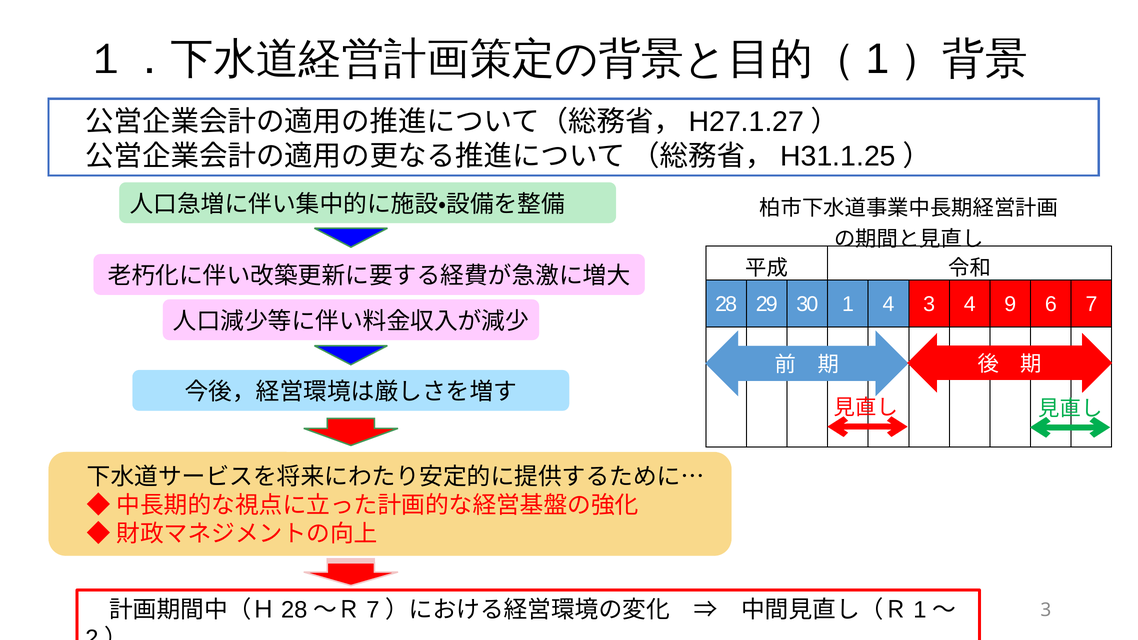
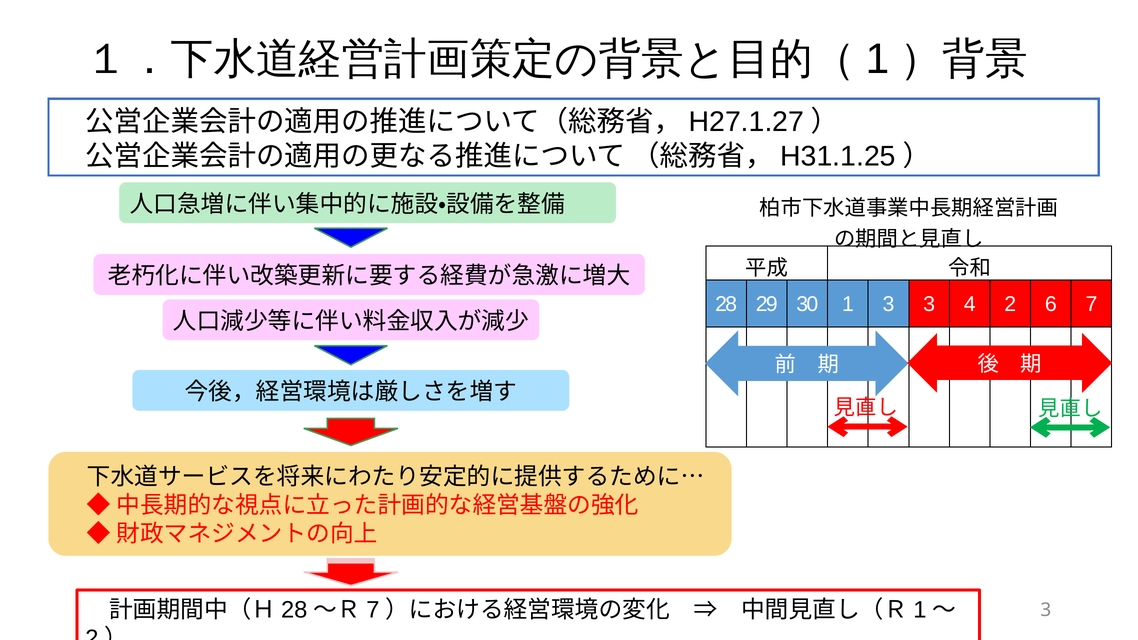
1 4: 4 -> 3
9: 9 -> 2
